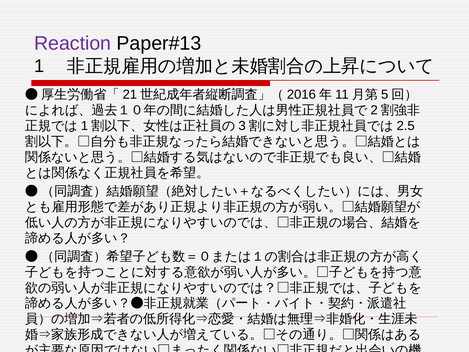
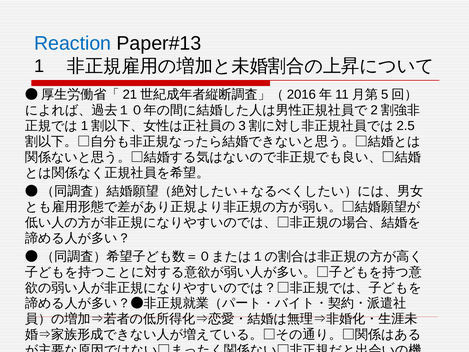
Reaction colour: purple -> blue
